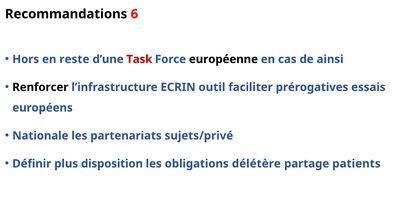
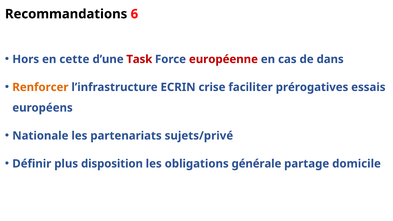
reste: reste -> cette
européenne colour: black -> red
ainsi: ainsi -> dans
Renforcer colour: black -> orange
outil: outil -> crise
délétère: délétère -> générale
patients: patients -> domicile
